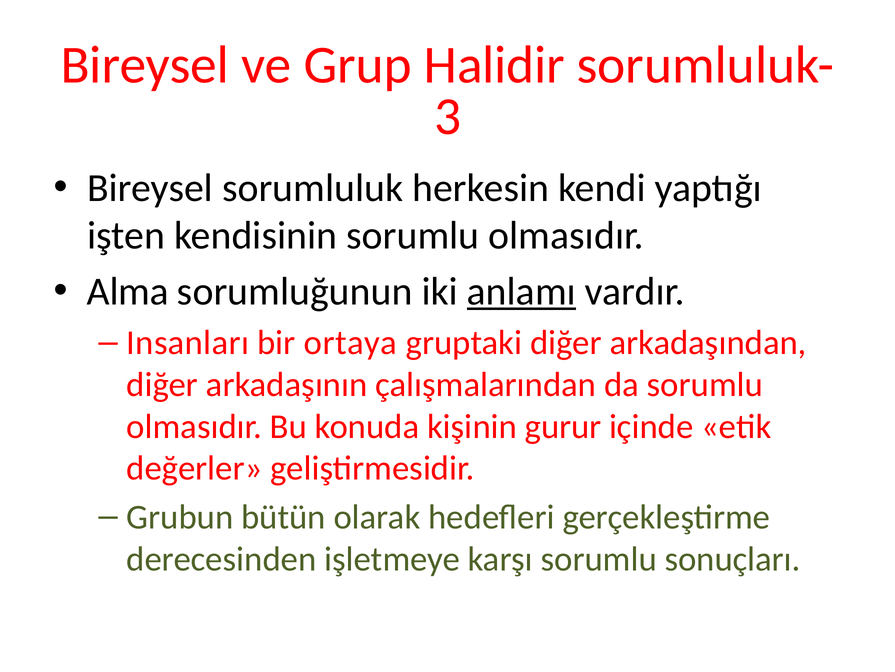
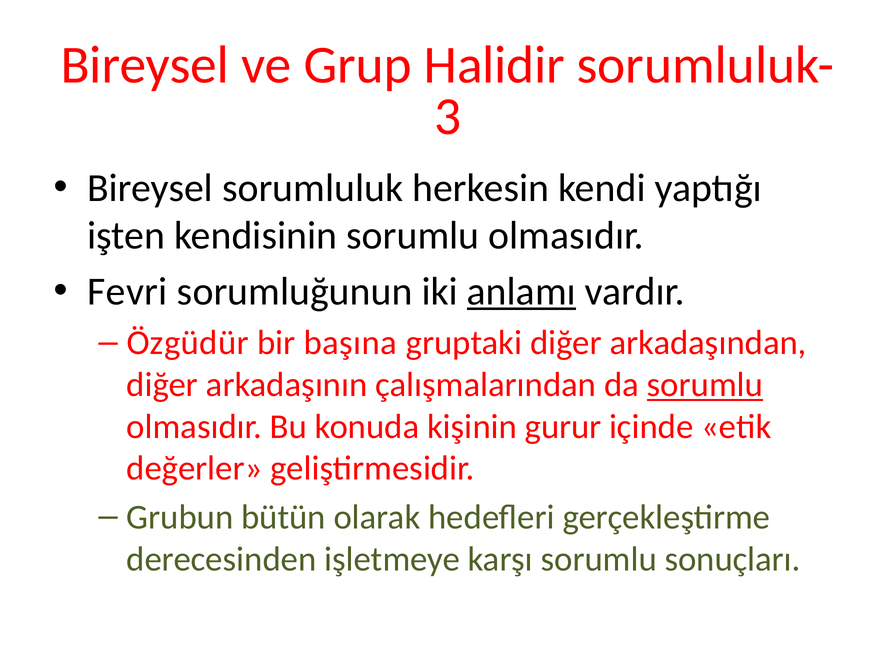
Alma: Alma -> Fevri
Insanları: Insanları -> Özgüdür
ortaya: ortaya -> başına
sorumlu at (705, 384) underline: none -> present
